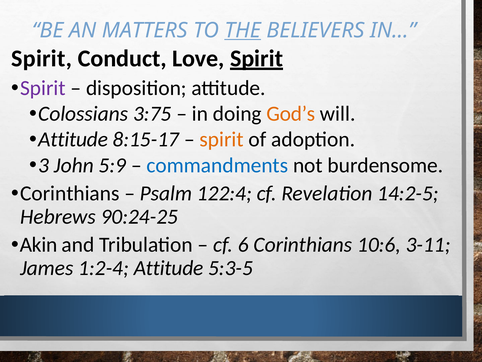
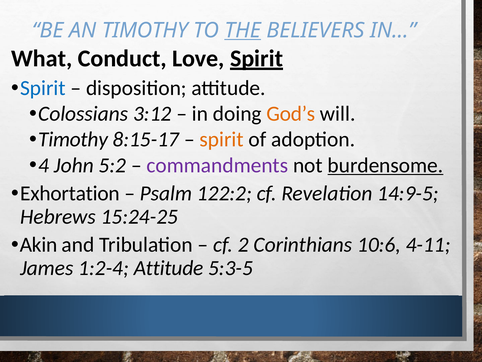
AN MATTERS: MATTERS -> TIMOTHY
Spirit at (42, 58): Spirit -> What
Spirit at (43, 88) colour: purple -> blue
3:75: 3:75 -> 3:12
Attitude at (73, 139): Attitude -> Timothy
3: 3 -> 4
5:9: 5:9 -> 5:2
commandments colour: blue -> purple
burdensome underline: none -> present
Corinthians at (70, 193): Corinthians -> Exhortation
122:4: 122:4 -> 122:2
14:2-5: 14:2-5 -> 14:9-5
90:24-25: 90:24-25 -> 15:24-25
6: 6 -> 2
3-11: 3-11 -> 4-11
